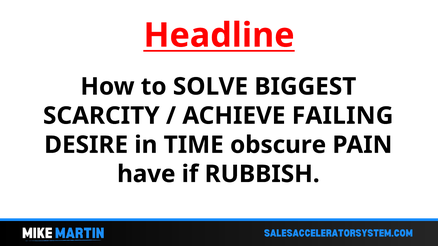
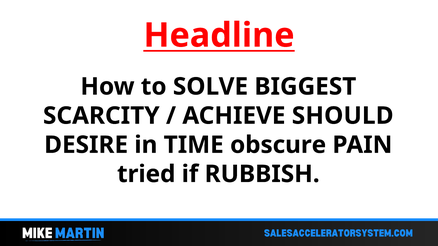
FAILING: FAILING -> SHOULD
have: have -> tried
